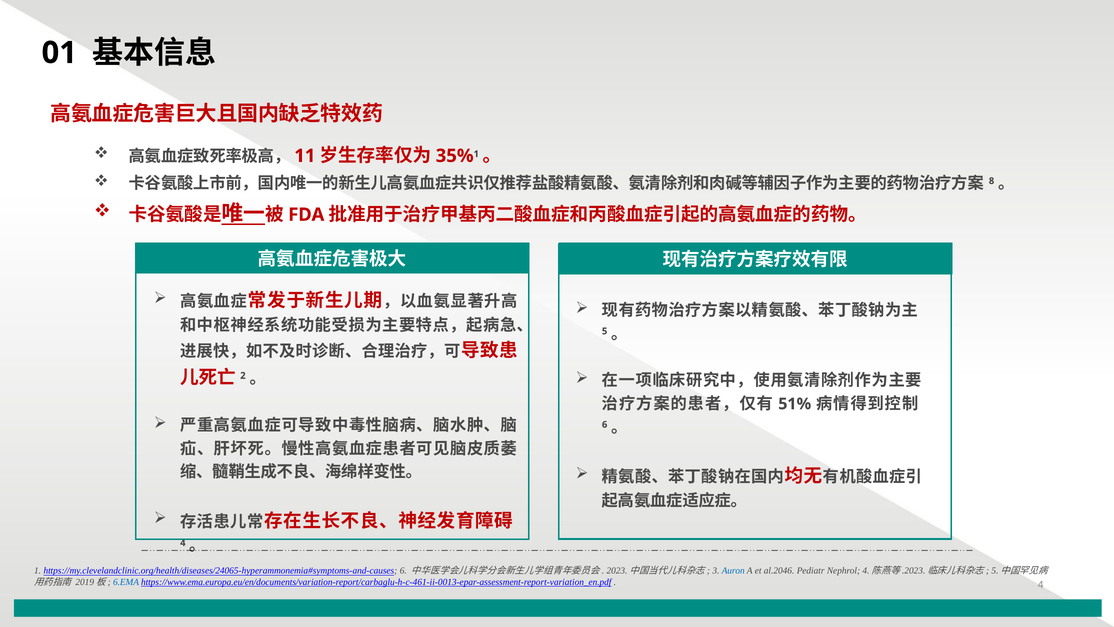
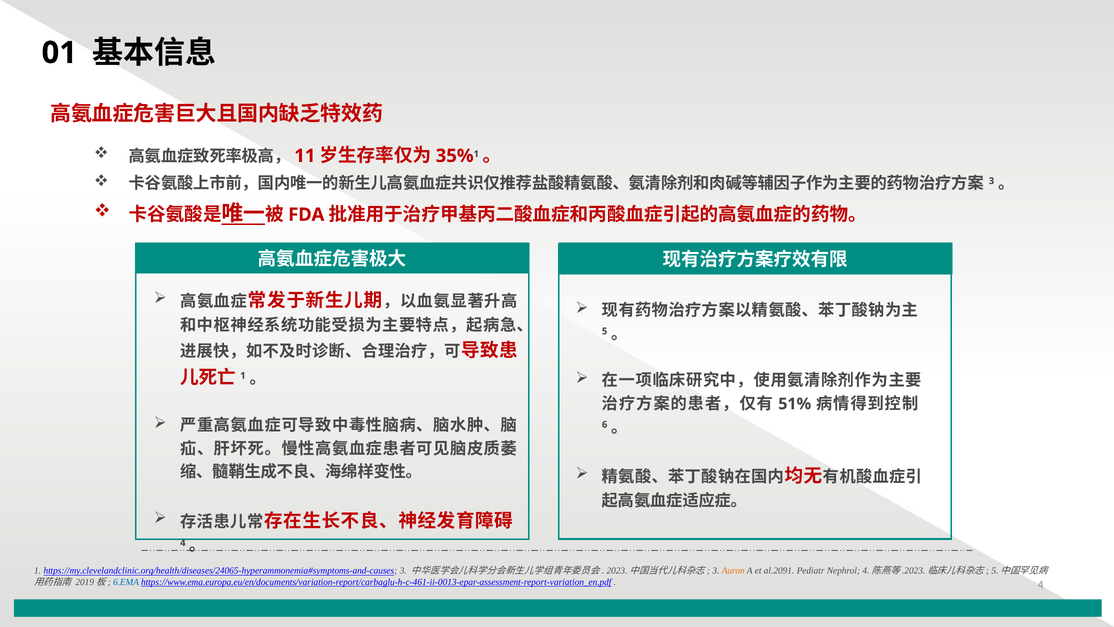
8 at (992, 181): 8 -> 3
2 at (243, 375): 2 -> 1
6 at (403, 571): 6 -> 3
Auron colour: blue -> orange
al.2046: al.2046 -> al.2091
